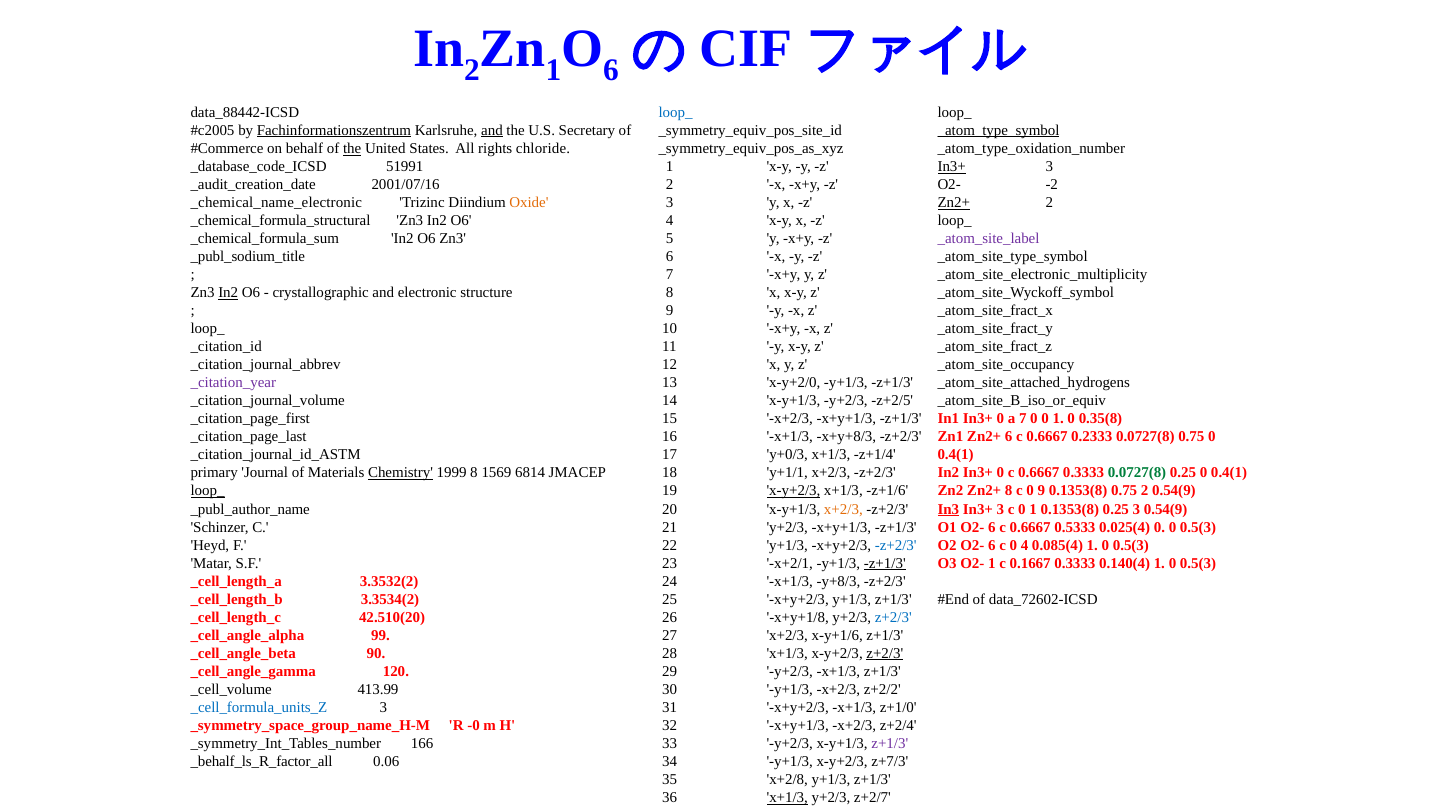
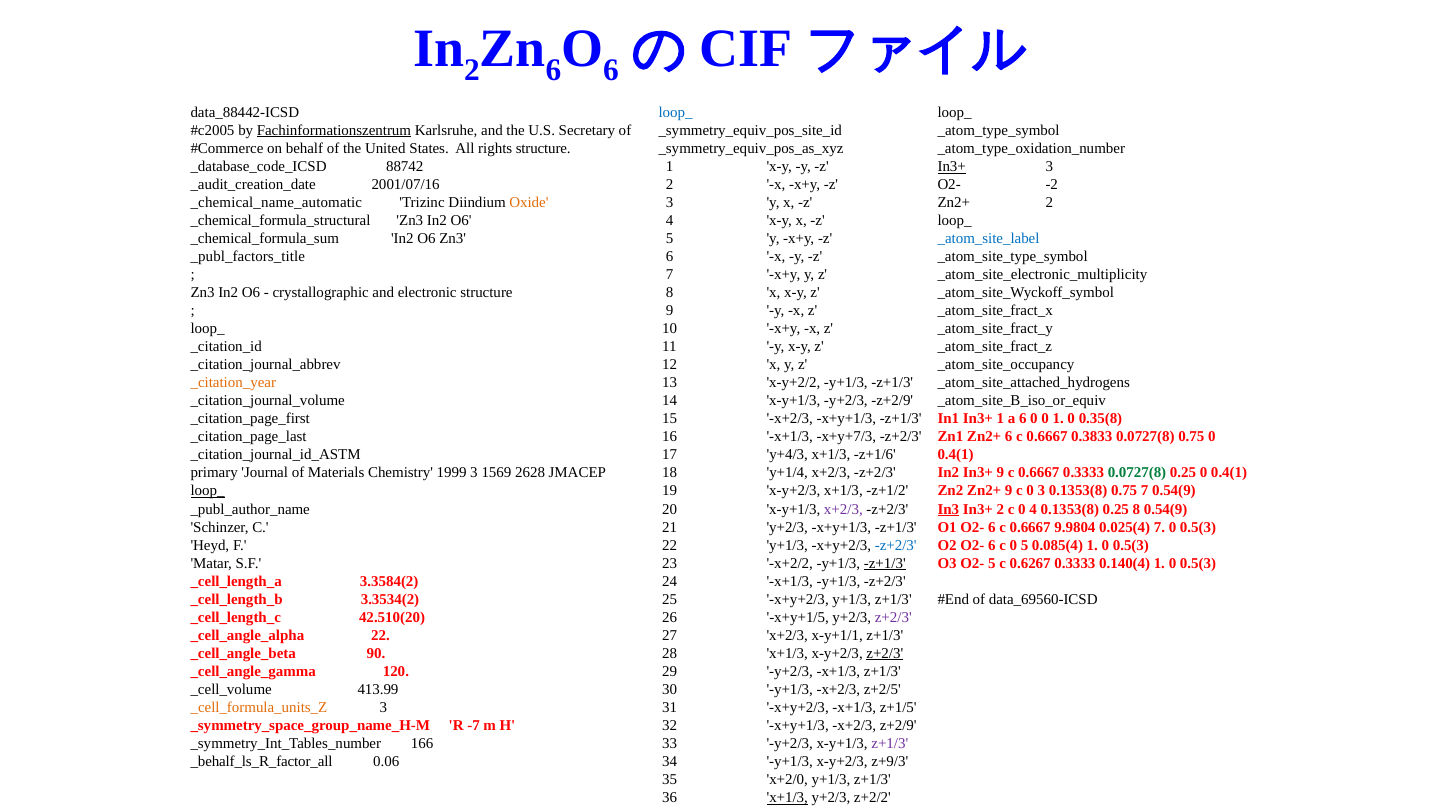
1 at (553, 70): 1 -> 6
and at (492, 130) underline: present -> none
_atom_type_symbol underline: present -> none
the at (352, 148) underline: present -> none
rights chloride: chloride -> structure
51991: 51991 -> 88742
_chemical_name_electronic: _chemical_name_electronic -> _chemical_name_automatic
Zn2+ at (954, 203) underline: present -> none
_atom_site_label colour: purple -> blue
_publ_sodium_title: _publ_sodium_title -> _publ_factors_title
In2 at (228, 293) underline: present -> none
_citation_year colour: purple -> orange
x-y+2/0: x-y+2/0 -> x-y+2/2
y+2/3 z+2/5: z+2/5 -> z+2/9
In1 In3+ 0: 0 -> 1
a 7: 7 -> 6
x+y+8/3: x+y+8/3 -> x+y+7/3
0.2333: 0.2333 -> 0.3833
y+0/3: y+0/3 -> y+4/3
z+1/4: z+1/4 -> z+1/6
Chemistry underline: present -> none
1999 8: 8 -> 3
6814: 6814 -> 2628
y+1/1: y+1/1 -> y+1/4
In2 In3+ 0: 0 -> 9
x-y+2/3 at (793, 491) underline: present -> none
z+1/6: z+1/6 -> z+1/2
Zn2+ 8: 8 -> 9
0 9: 9 -> 3
0.75 2: 2 -> 7
x+2/3 at (843, 509) colour: orange -> purple
3 at (1000, 509): 3 -> 2
c 0 1: 1 -> 4
0.25 3: 3 -> 8
0.5333: 0.5333 -> 9.9804
0.025(4 0: 0 -> 7
0 4: 4 -> 5
x+2/1: x+2/1 -> x+2/2
O2- 1: 1 -> 5
0.1667: 0.1667 -> 0.6267
3.3532(2: 3.3532(2 -> 3.3584(2
x+1/3 y+8/3: y+8/3 -> y+1/3
data_72602-ICSD: data_72602-ICSD -> data_69560-ICSD
x+y+1/8: x+y+1/8 -> x+y+1/5
z+2/3 at (893, 617) colour: blue -> purple
_cell_angle_alpha 99: 99 -> 22
x-y+1/6: x-y+1/6 -> x-y+1/1
z+2/2: z+2/2 -> z+2/5
_cell_formula_units_Z colour: blue -> orange
z+1/0: z+1/0 -> z+1/5
-0: -0 -> -7
x+2/3 z+2/4: z+2/4 -> z+2/9
z+7/3: z+7/3 -> z+9/3
x+2/8: x+2/8 -> x+2/0
z+2/7: z+2/7 -> z+2/2
